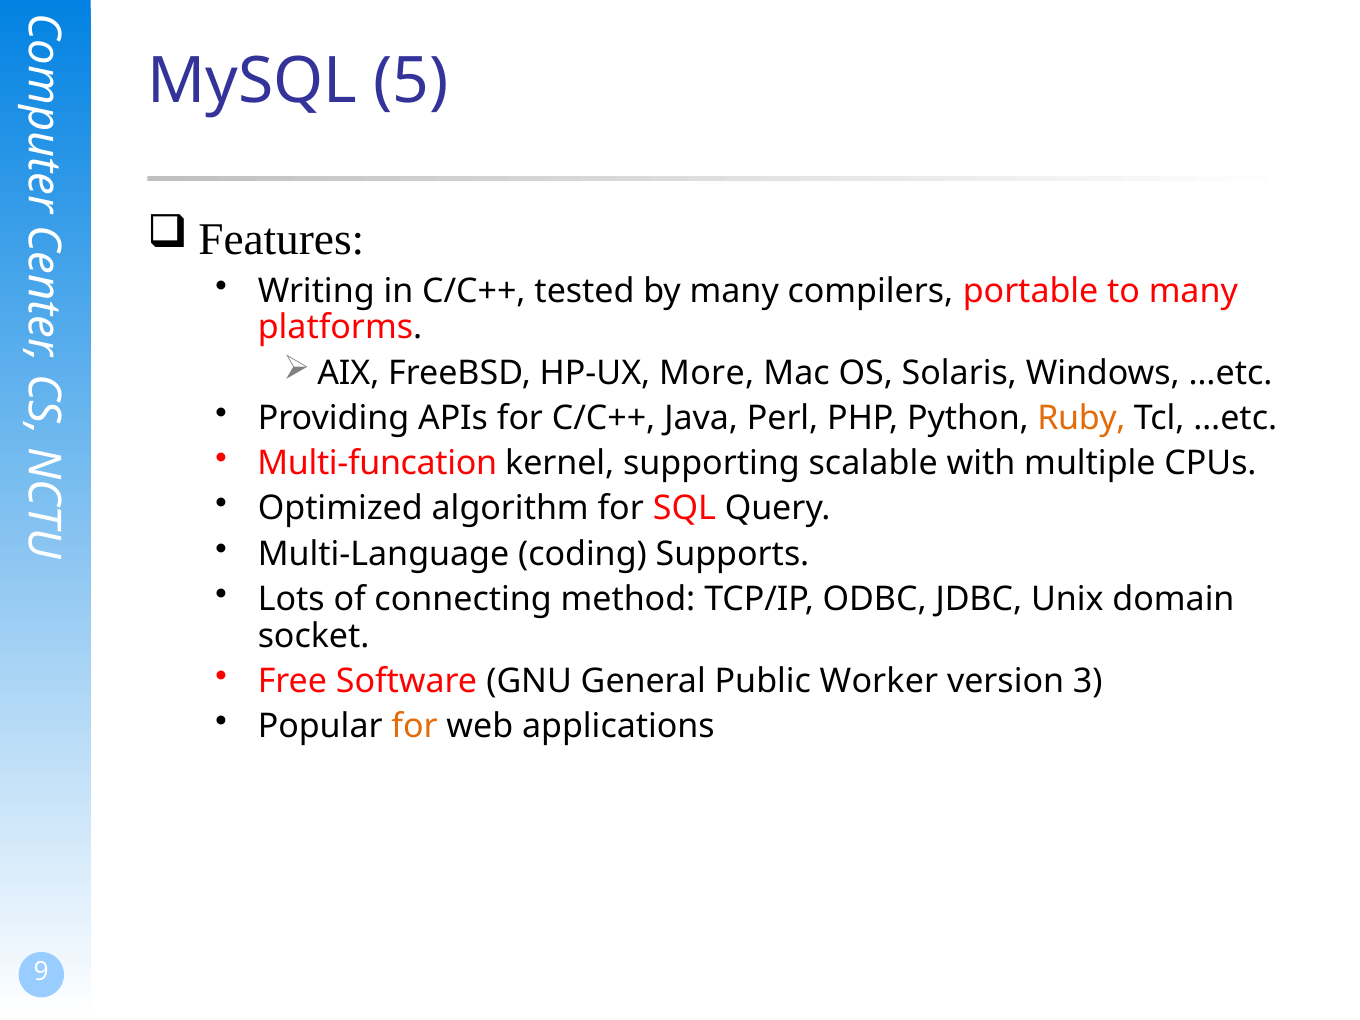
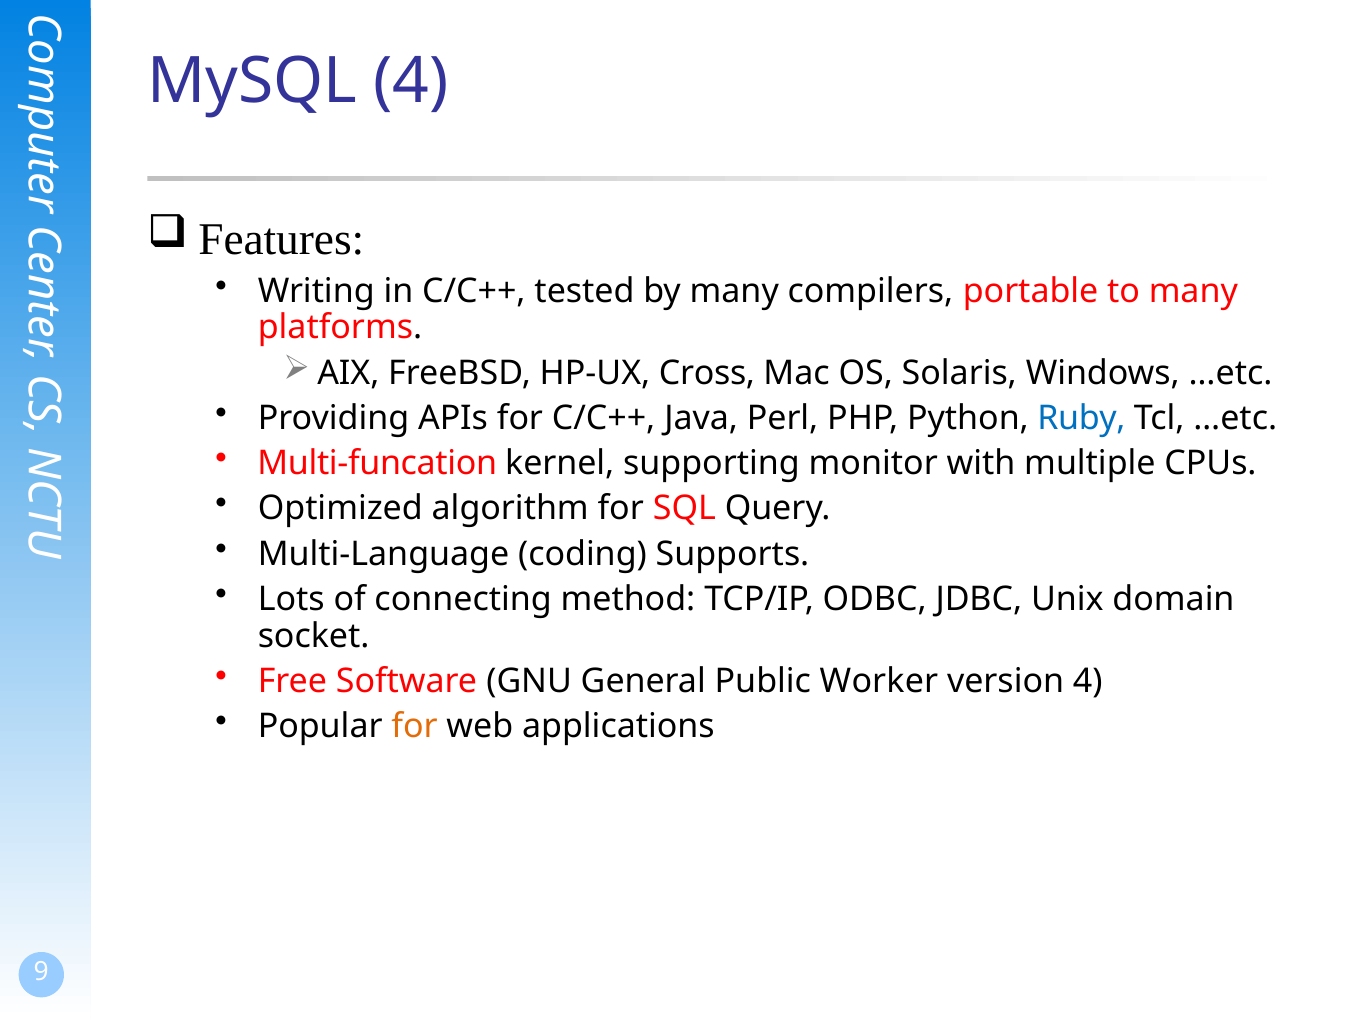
MySQL 5: 5 -> 4
More: More -> Cross
Ruby colour: orange -> blue
scalable: scalable -> monitor
version 3: 3 -> 4
